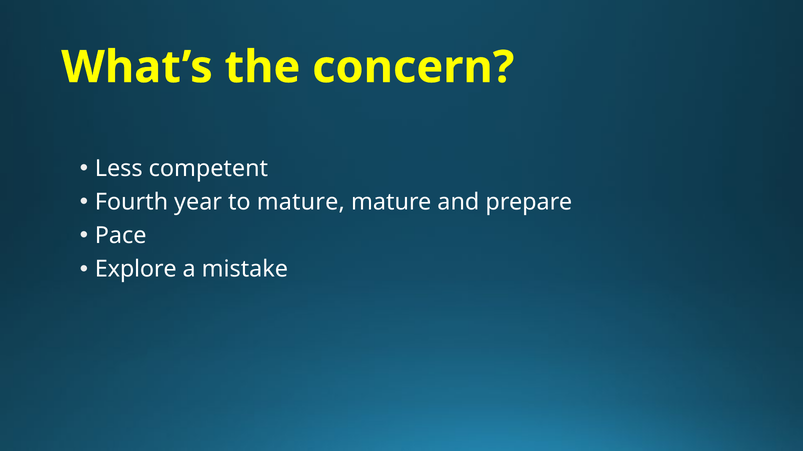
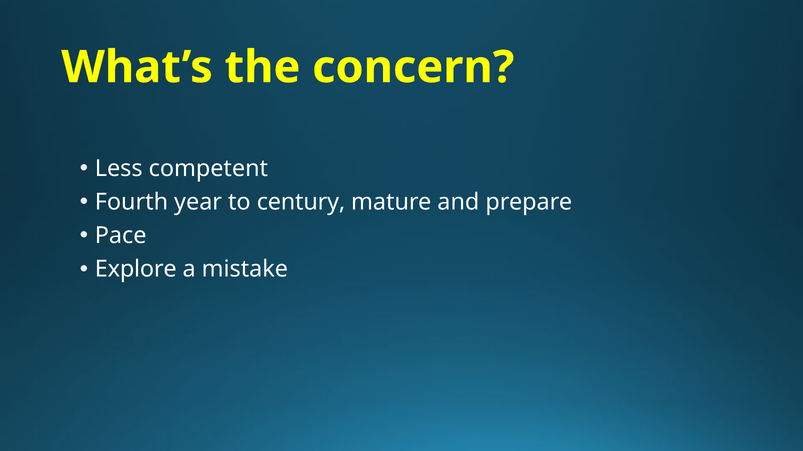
to mature: mature -> century
